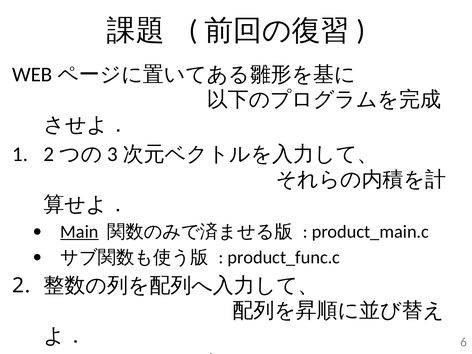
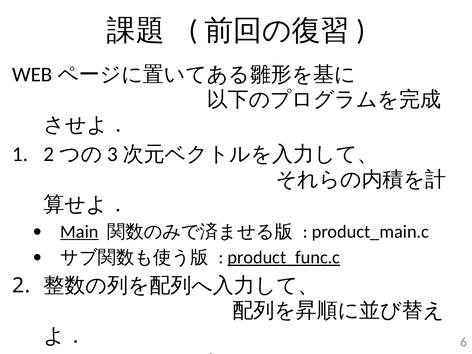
product_func.c underline: none -> present
